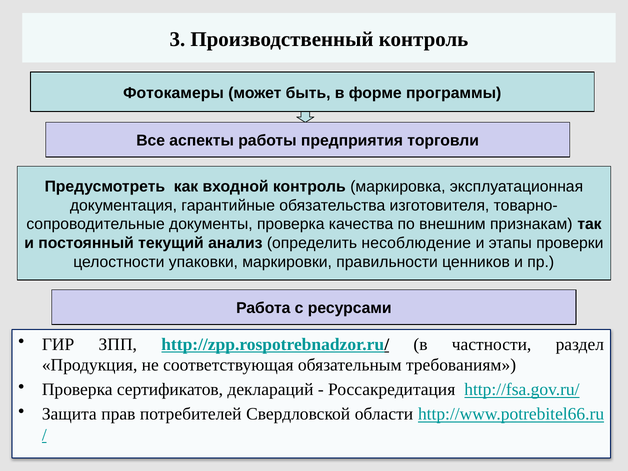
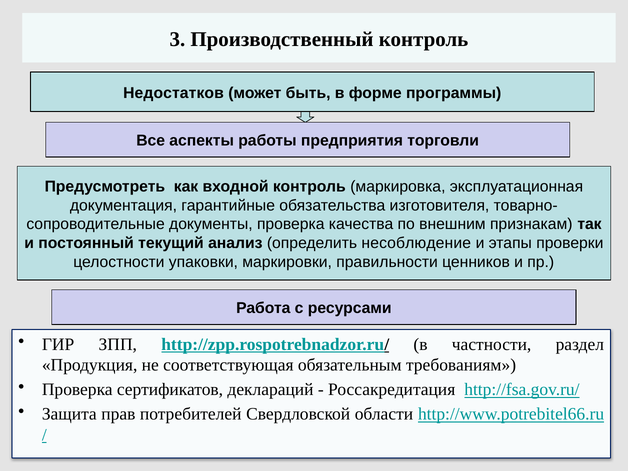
Фотокамеры: Фотокамеры -> Недостатков
